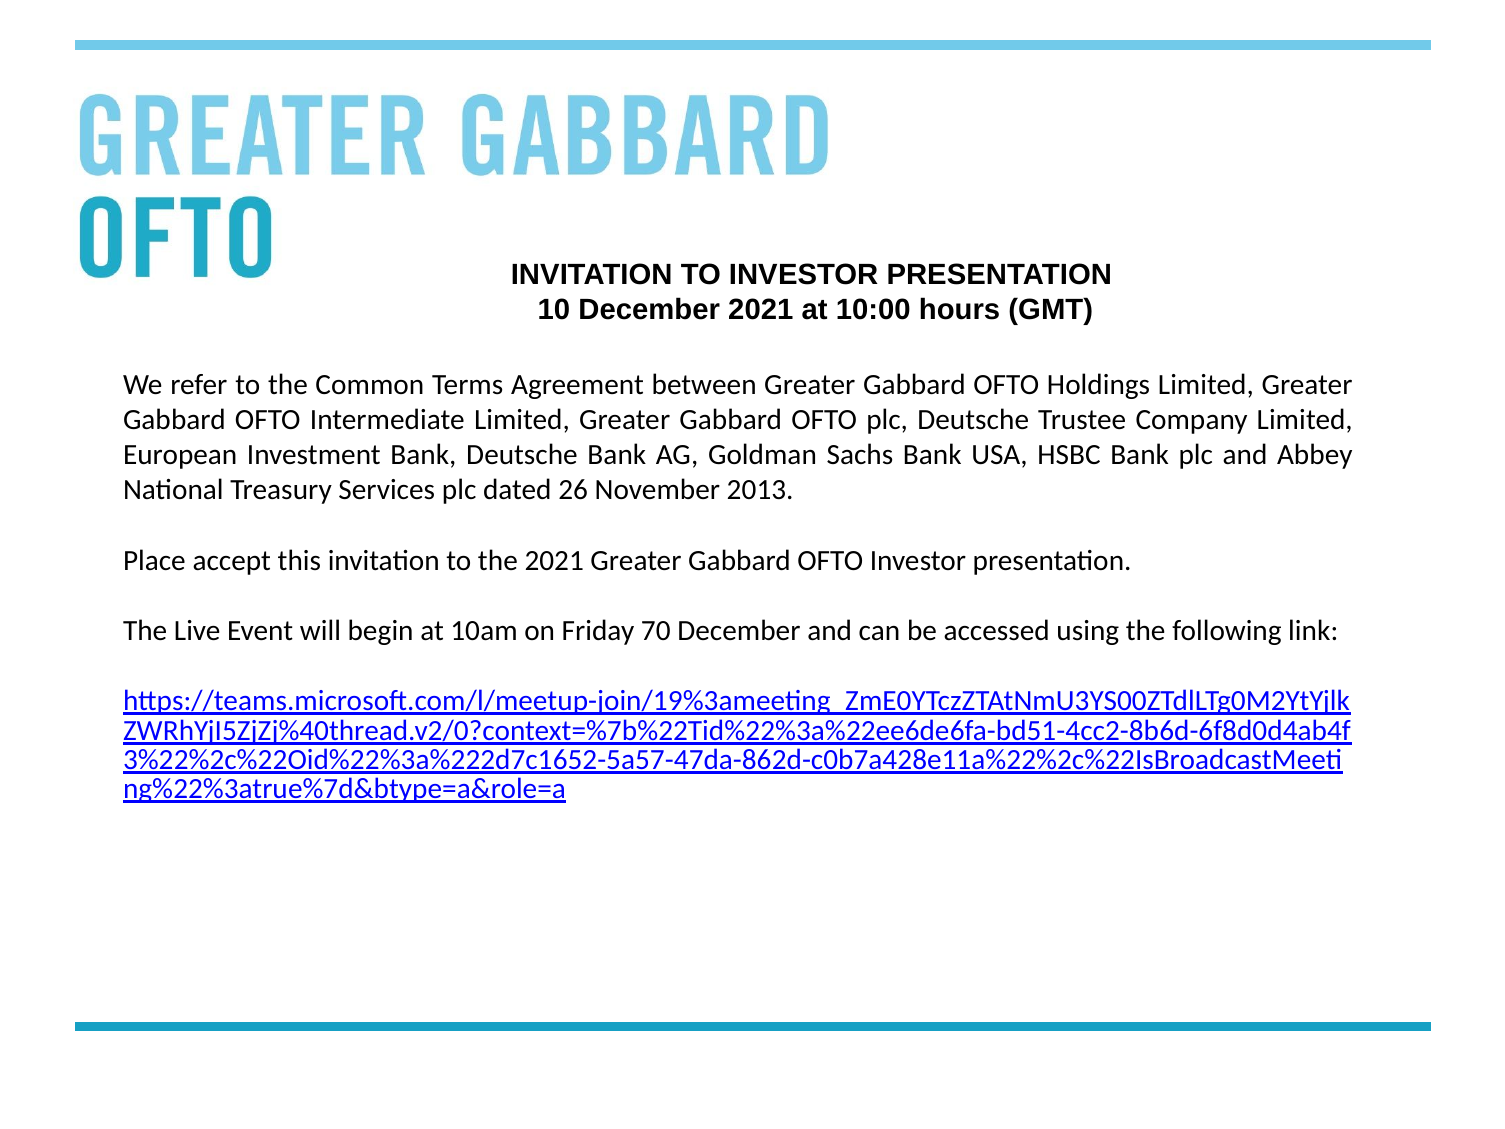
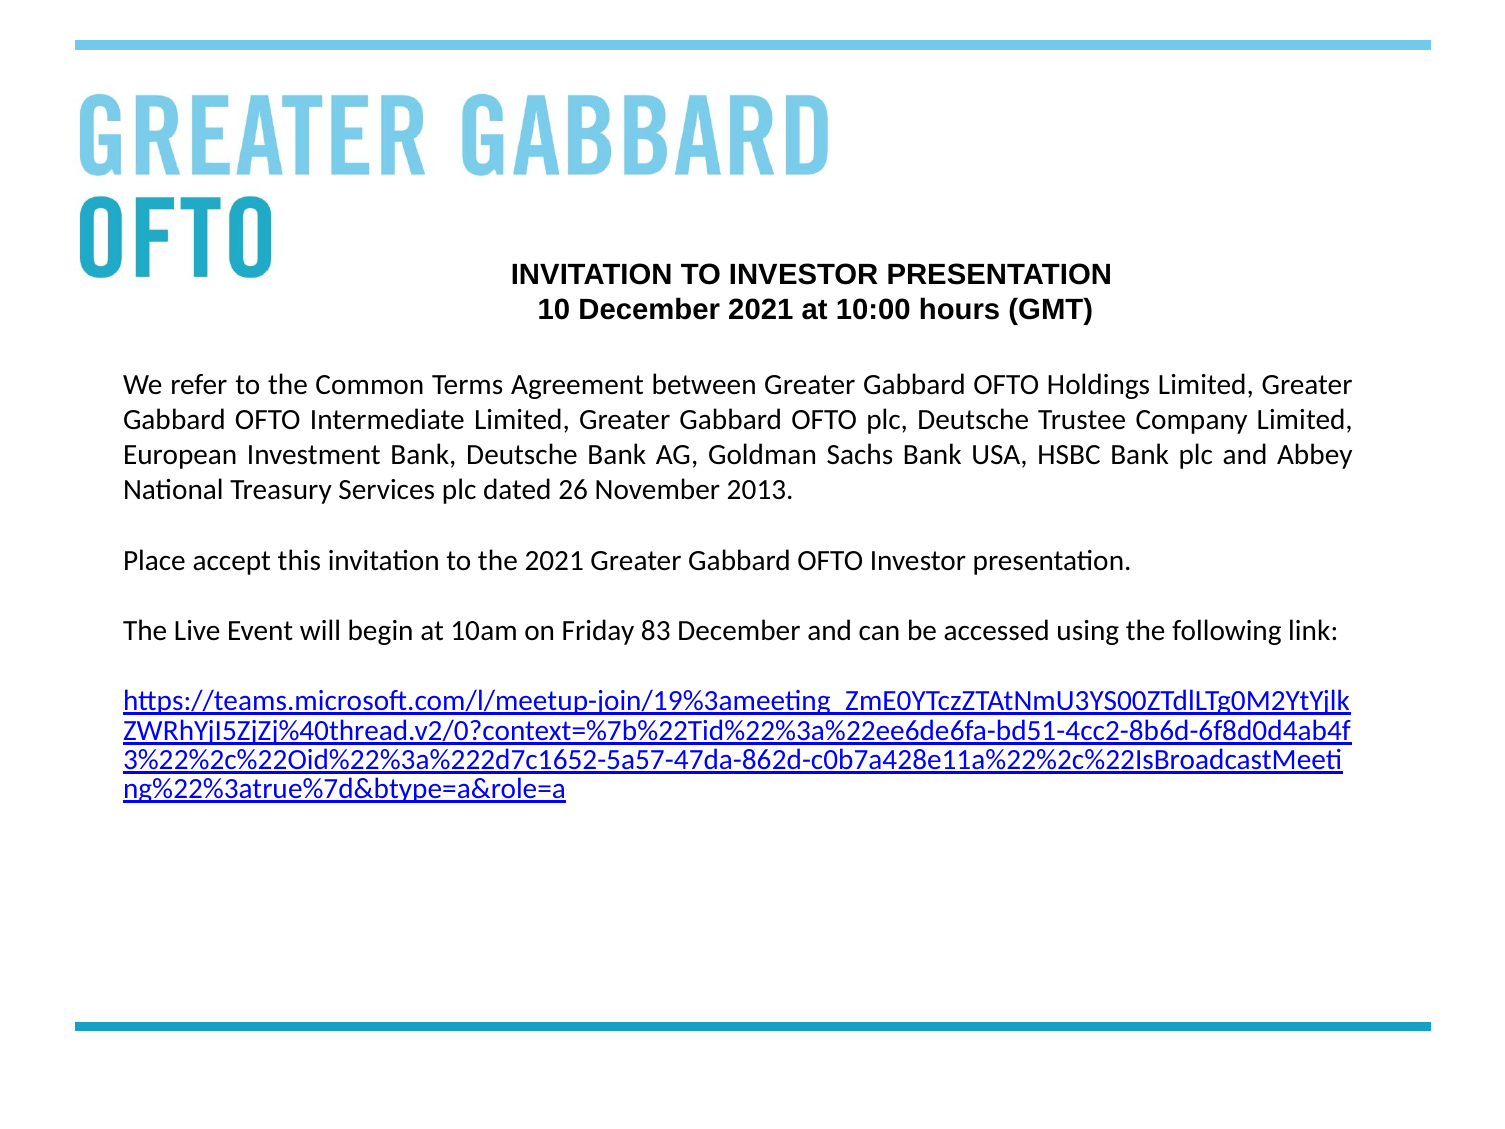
70: 70 -> 83
